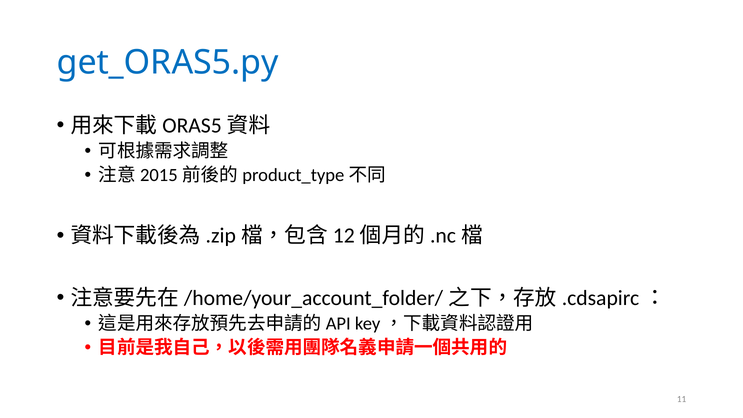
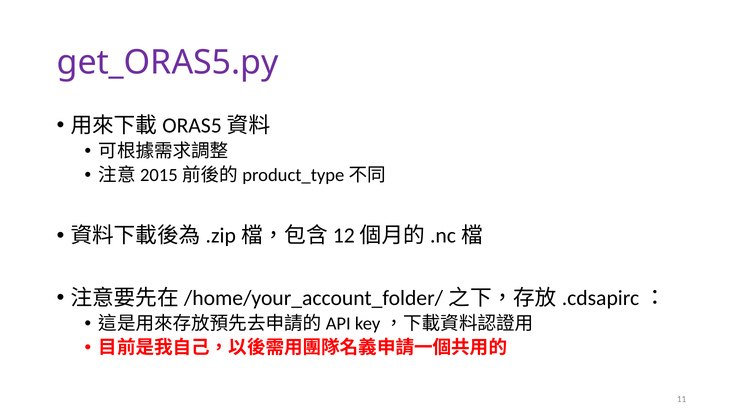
get_ORAS5.py colour: blue -> purple
